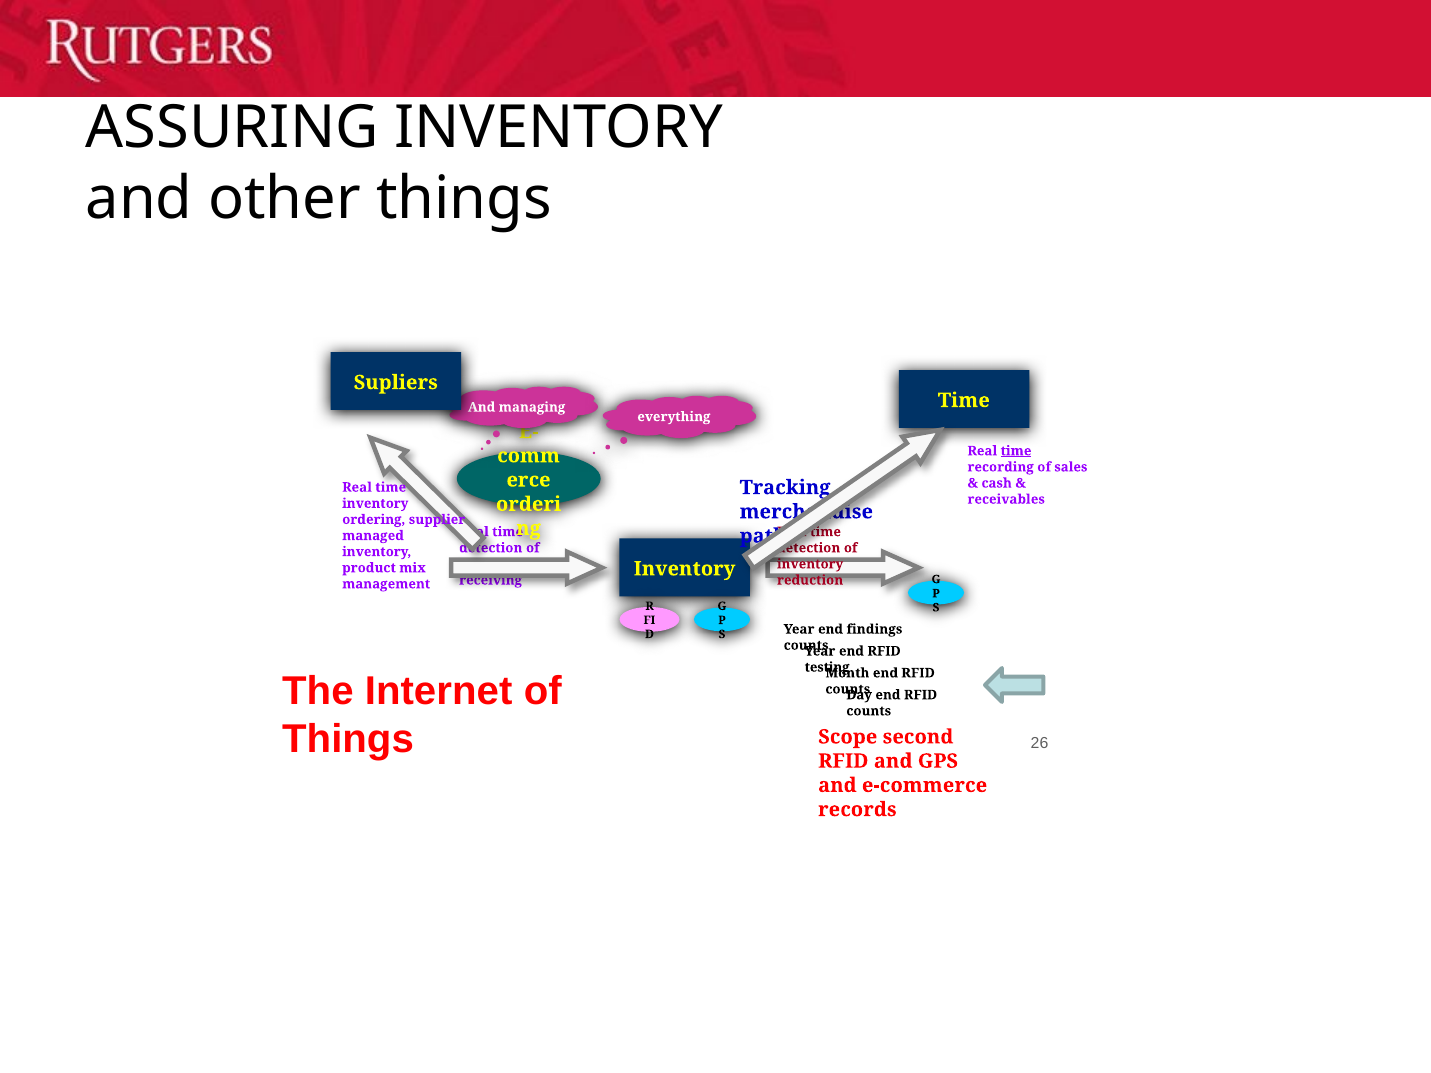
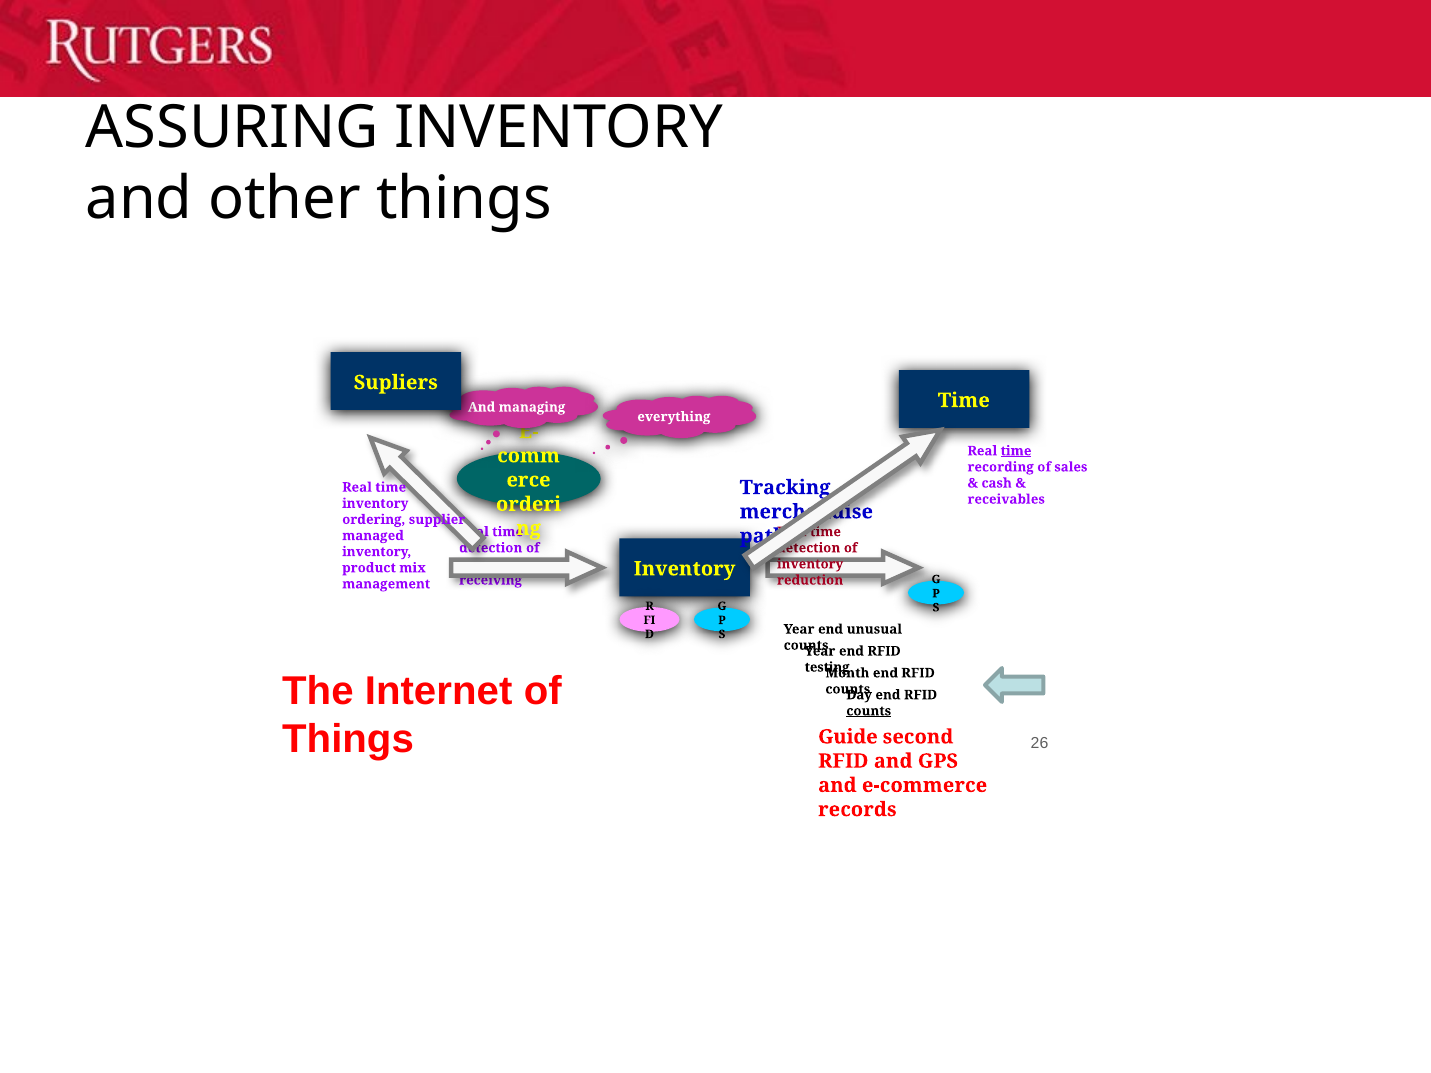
findings: findings -> unusual
counts at (869, 711) underline: none -> present
Scope: Scope -> Guide
